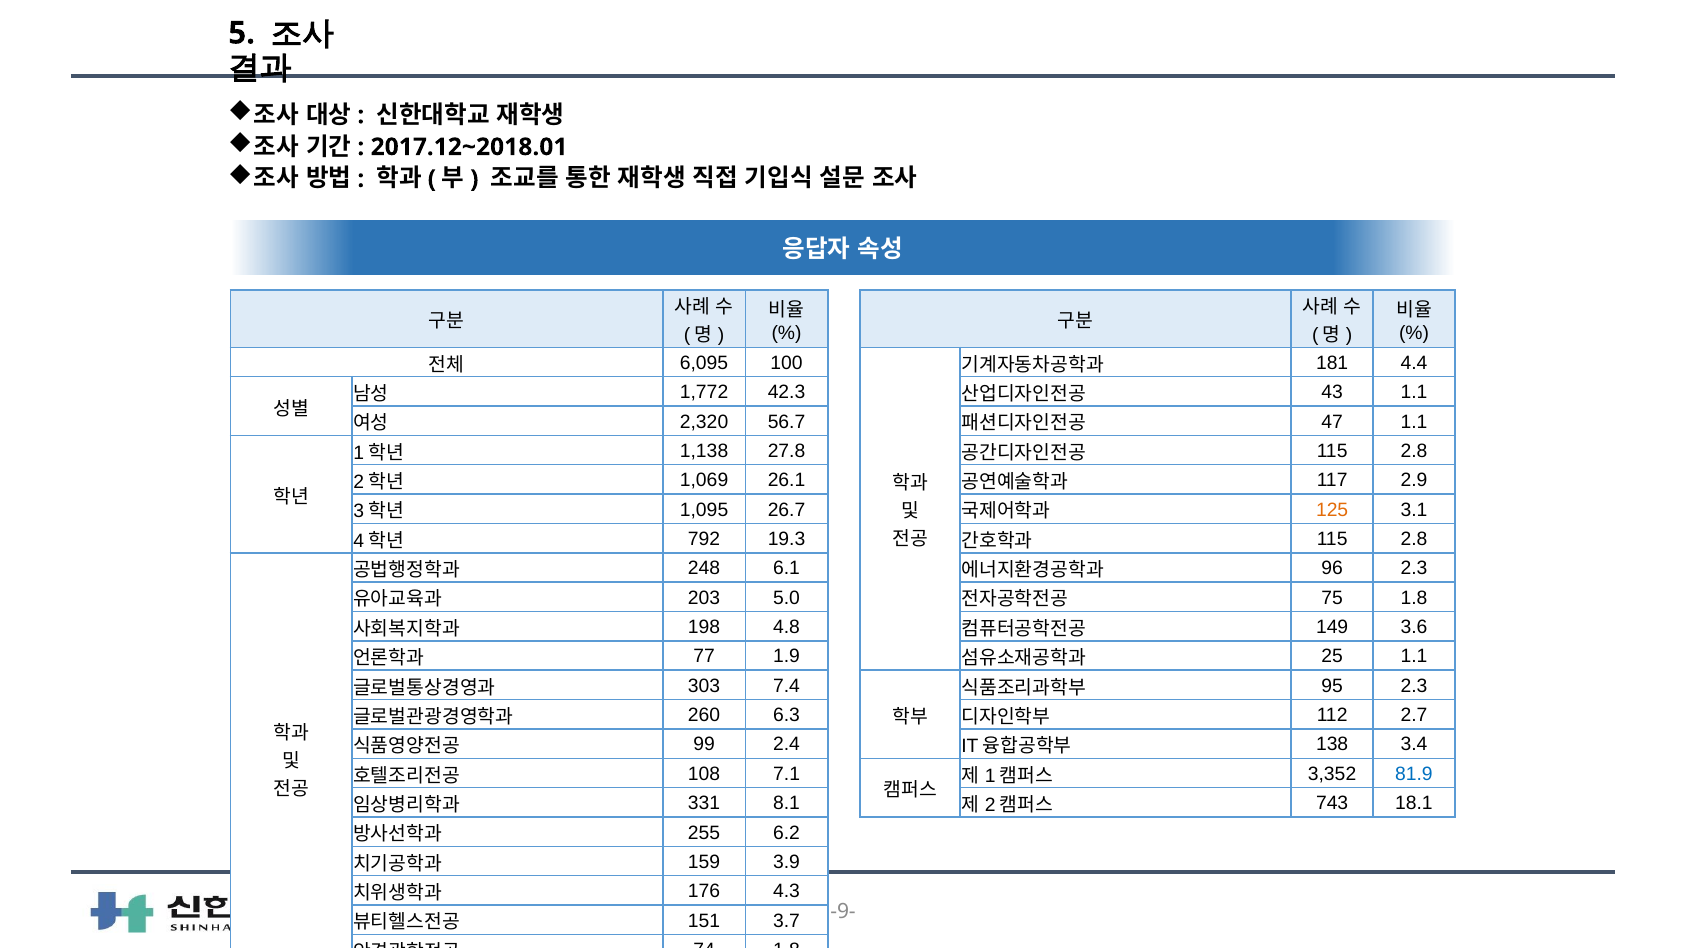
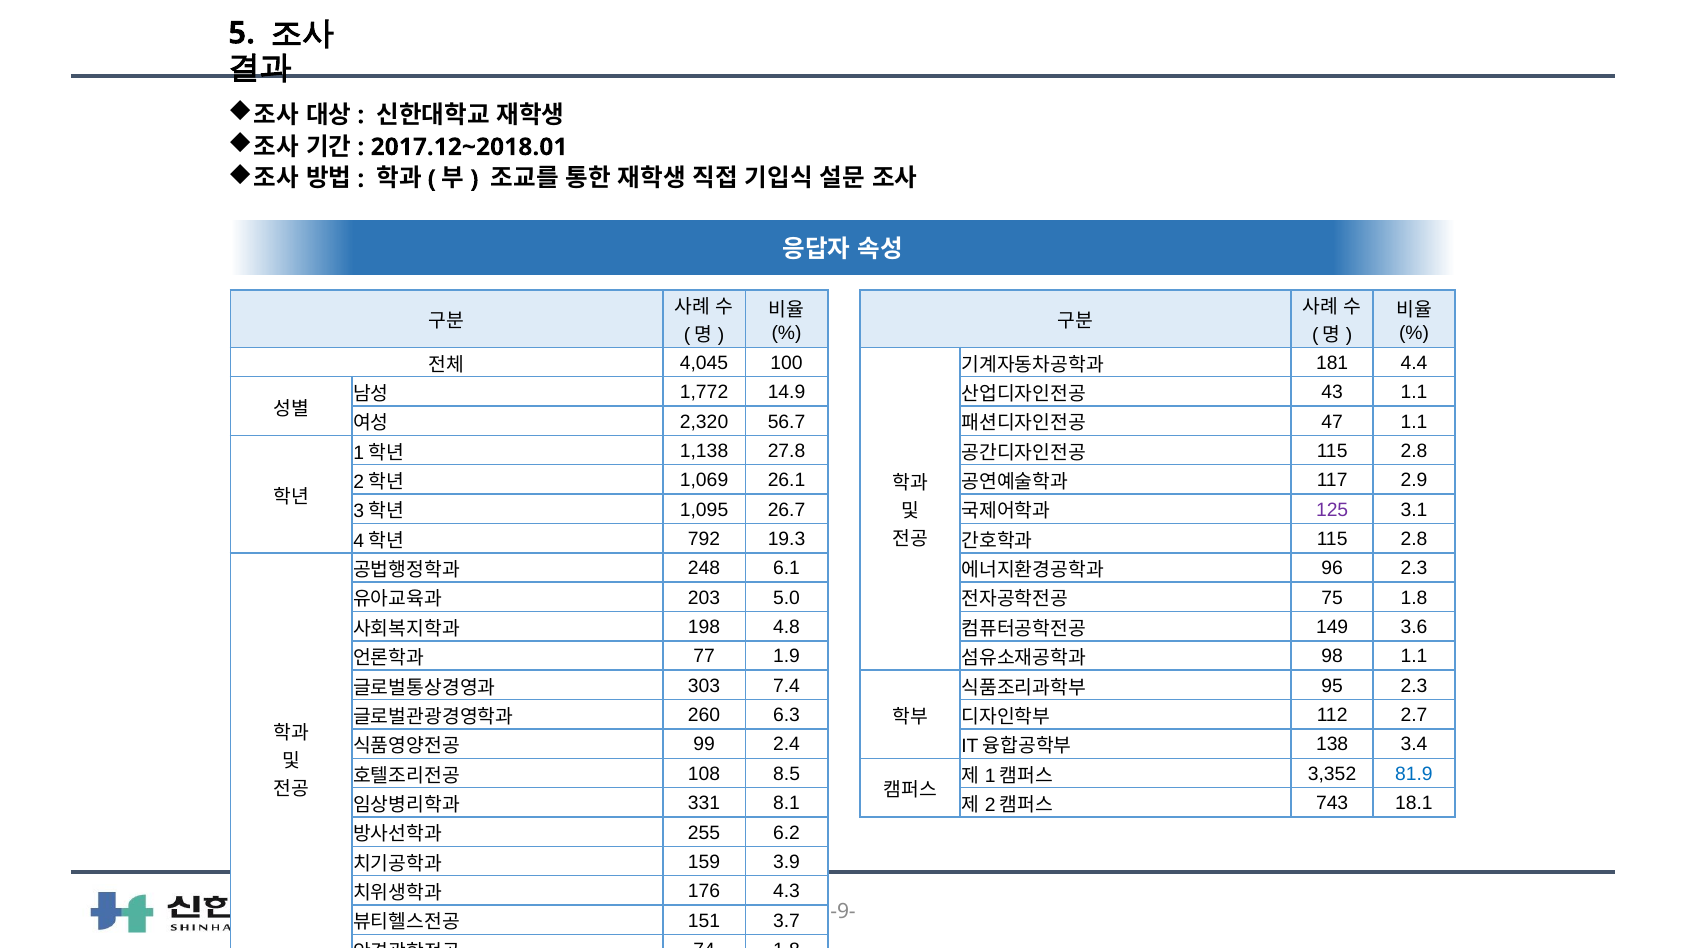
6,095: 6,095 -> 4,045
42.3: 42.3 -> 14.9
125 colour: orange -> purple
25: 25 -> 98
7.1: 7.1 -> 8.5
